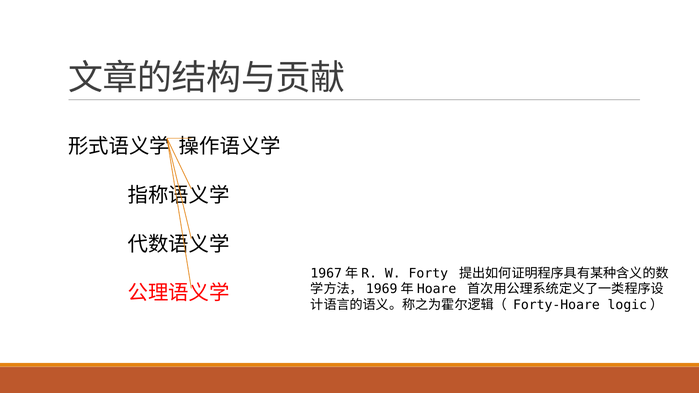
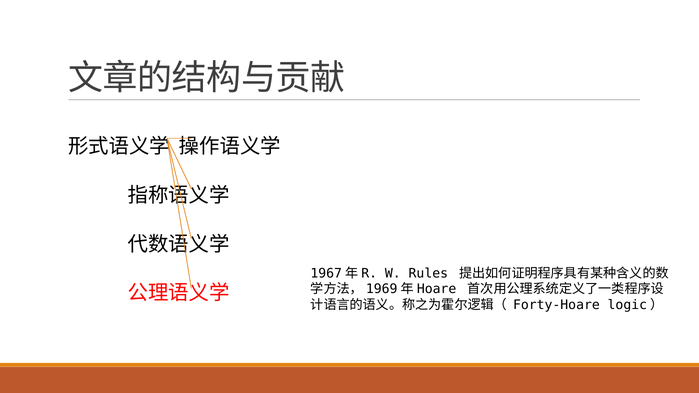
Forty: Forty -> Rules
